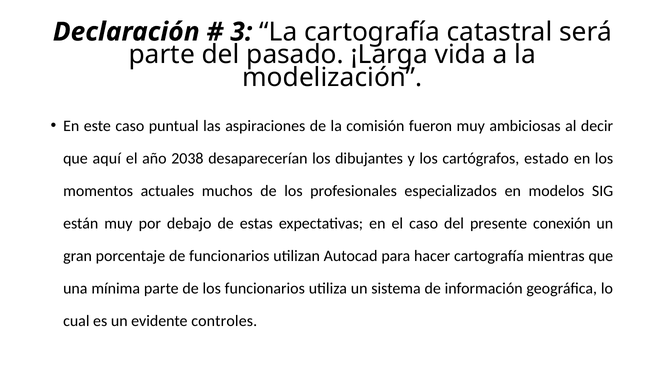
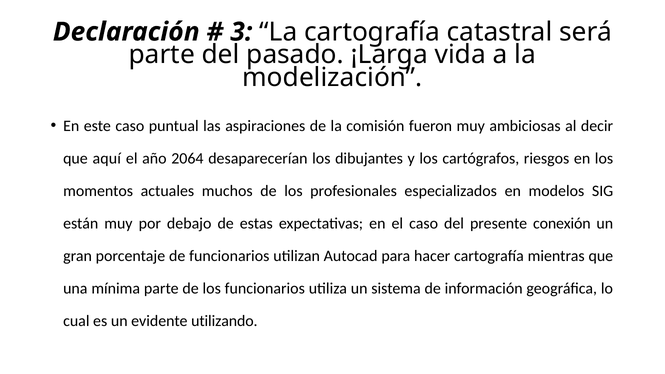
2038: 2038 -> 2064
estado: estado -> riesgos
controles: controles -> utilizando
